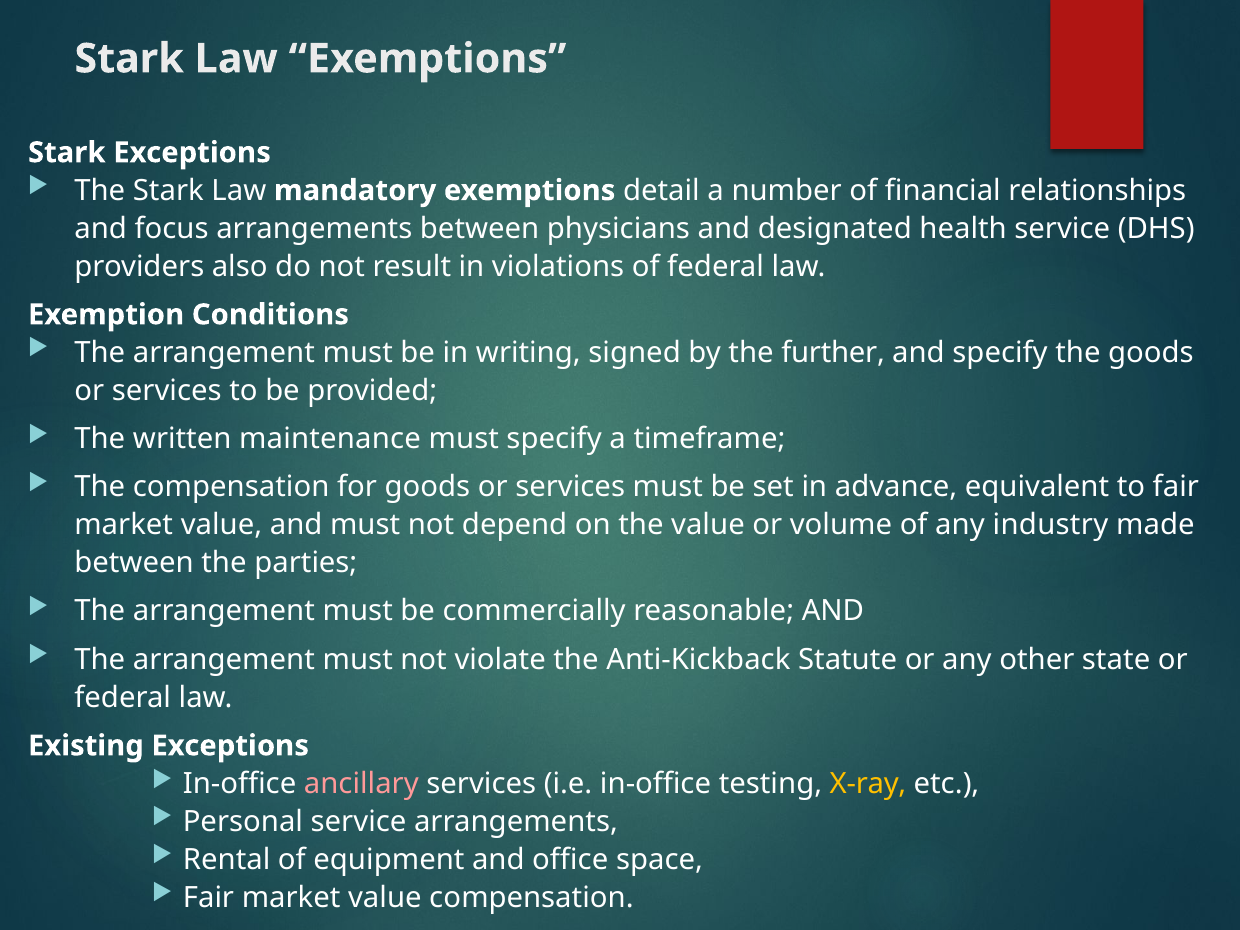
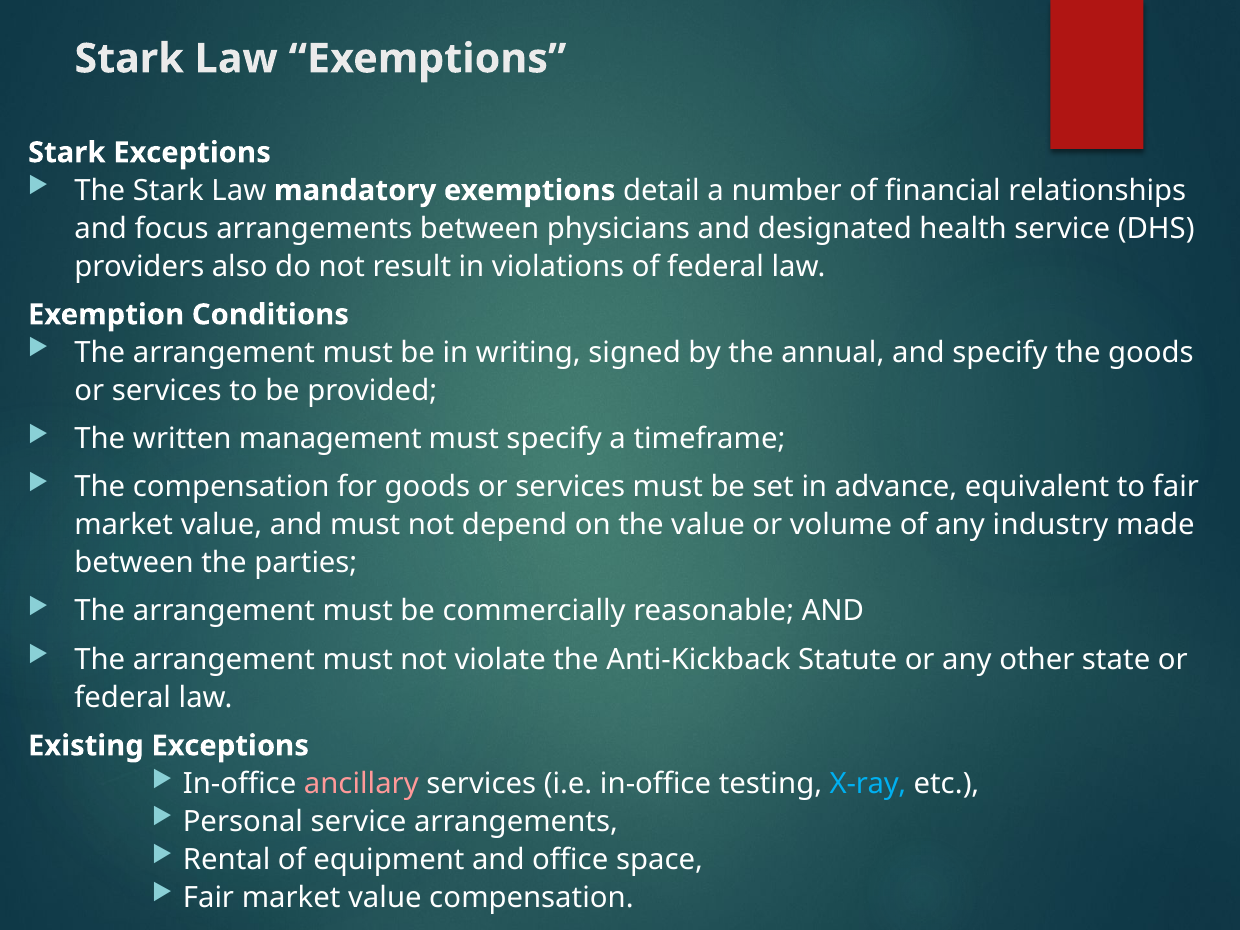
further: further -> annual
maintenance: maintenance -> management
X-ray colour: yellow -> light blue
